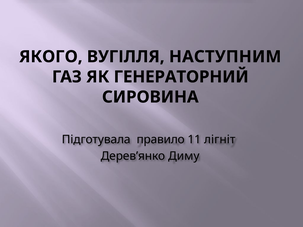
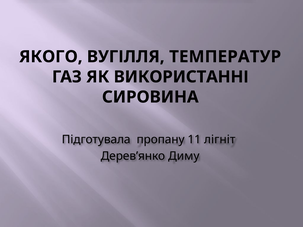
НАСТУПНИМ: НАСТУПНИМ -> ТЕМПЕРАТУР
ГЕНЕРАТОРНИЙ: ГЕНЕРАТОРНИЙ -> ВИКОРИСТАННІ
правило: правило -> пропану
